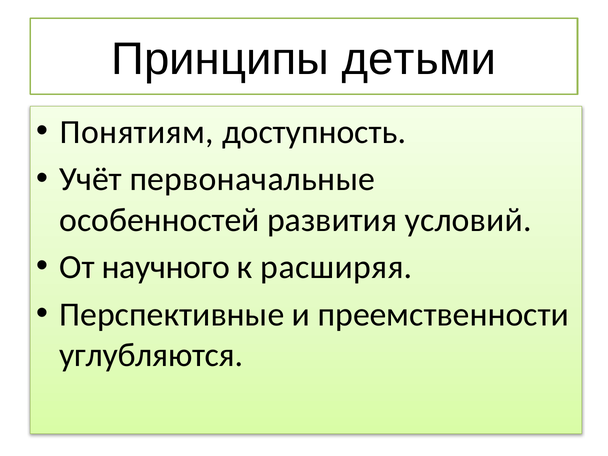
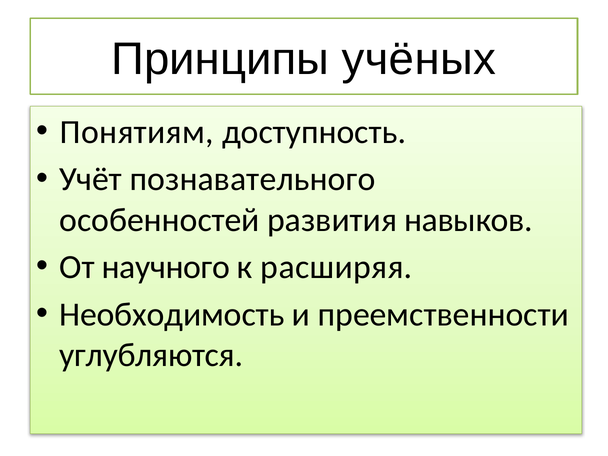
детьми: детьми -> учёных
первоначальные: первоначальные -> познавательного
условий: условий -> навыков
Перспективные: Перспективные -> Необходимость
